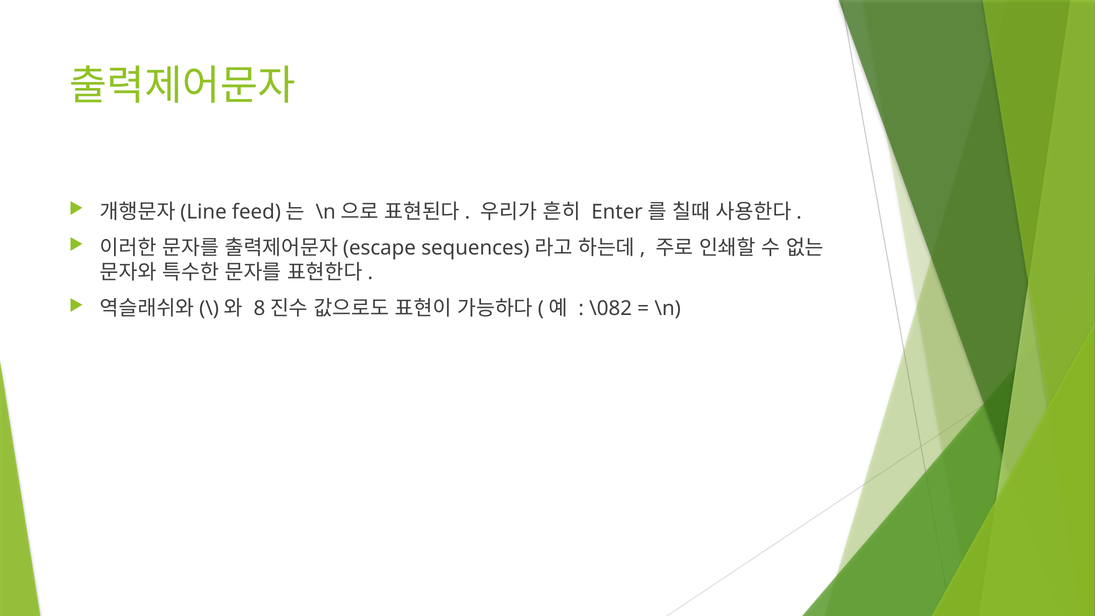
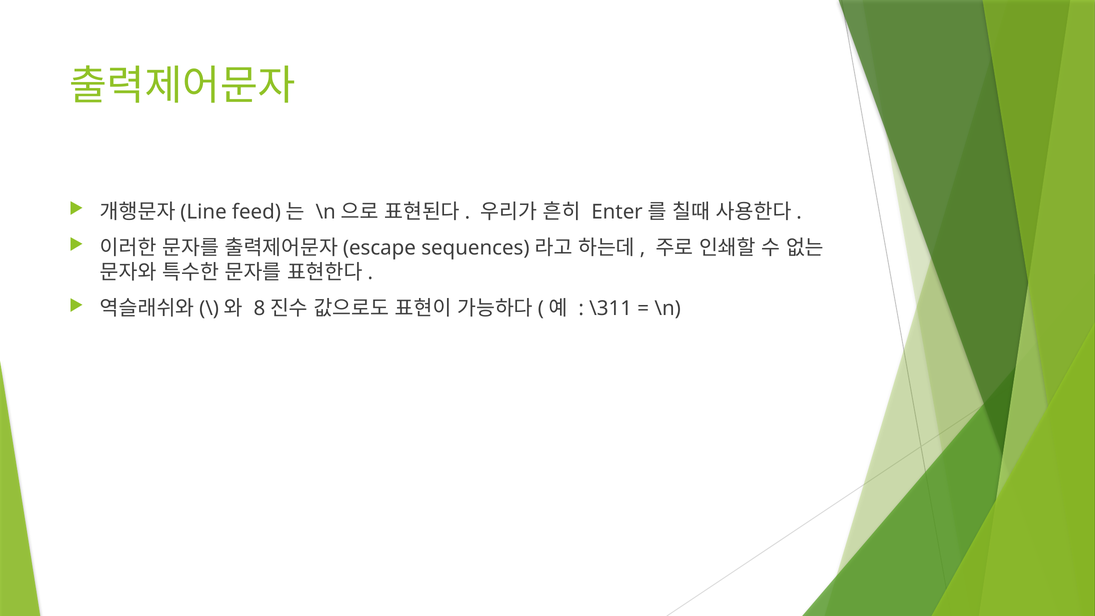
\082: \082 -> \311
